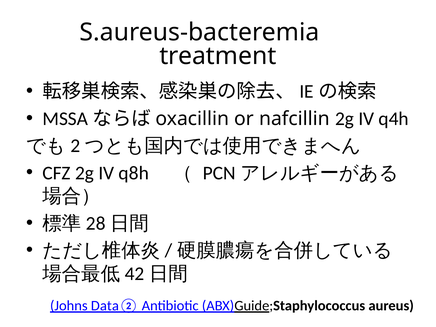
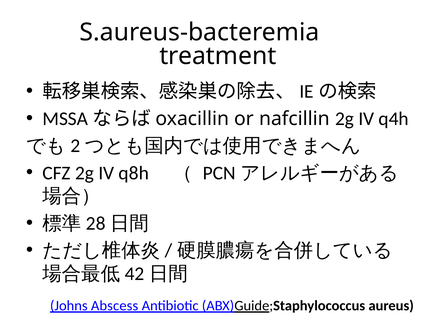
Data②: Data② -> Abscess
